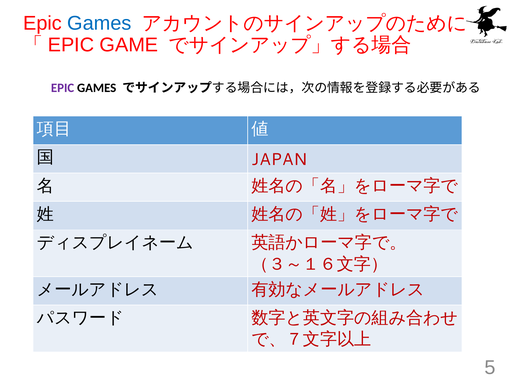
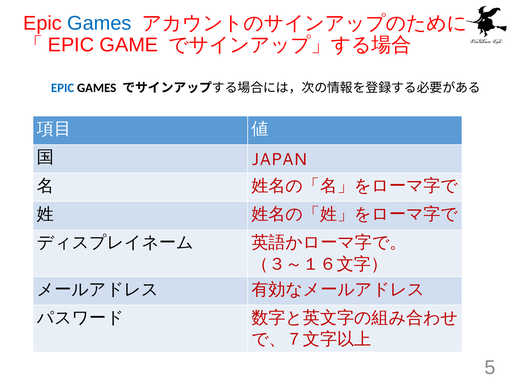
EPIC at (63, 88) colour: purple -> blue
